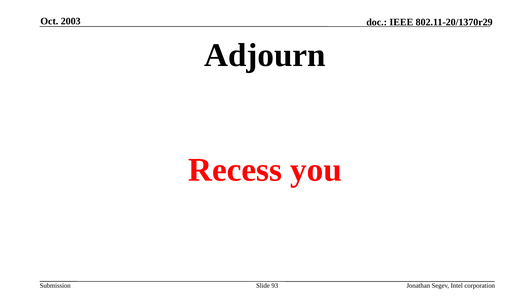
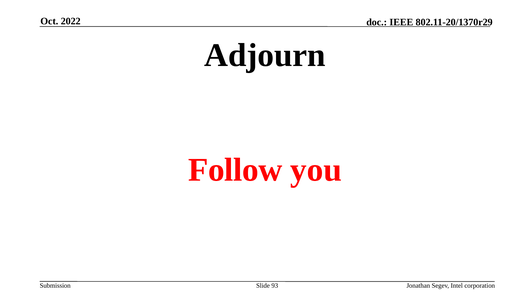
2003: 2003 -> 2022
Recess: Recess -> Follow
